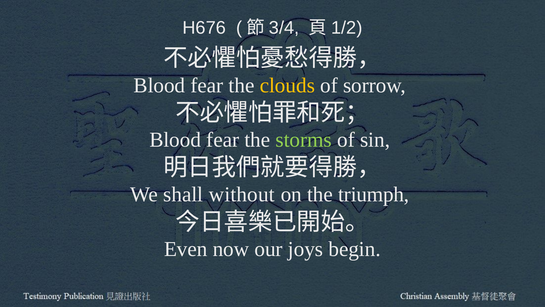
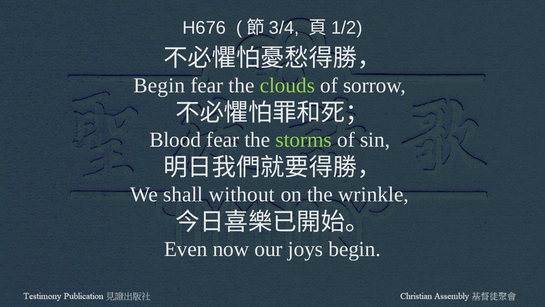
Blood at (159, 85): Blood -> Begin
clouds colour: yellow -> light green
triumph: triumph -> wrinkle
